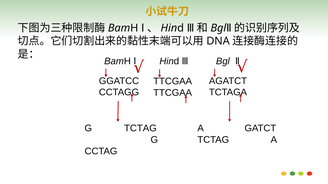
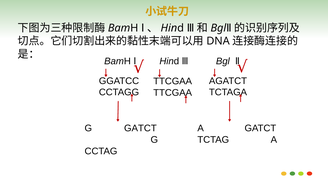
TCTAG at (140, 129): TCTAG -> GATCT
